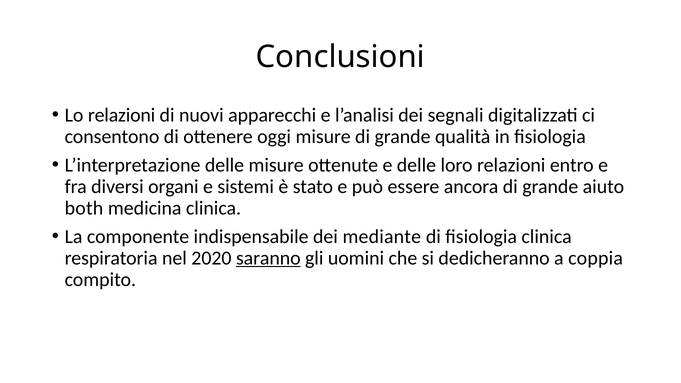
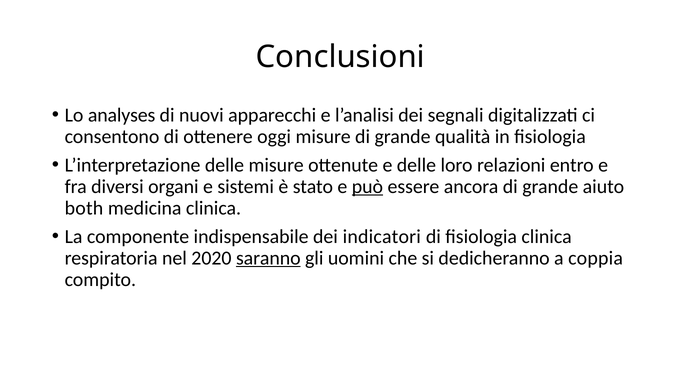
Lo relazioni: relazioni -> analyses
può underline: none -> present
mediante: mediante -> indicatori
